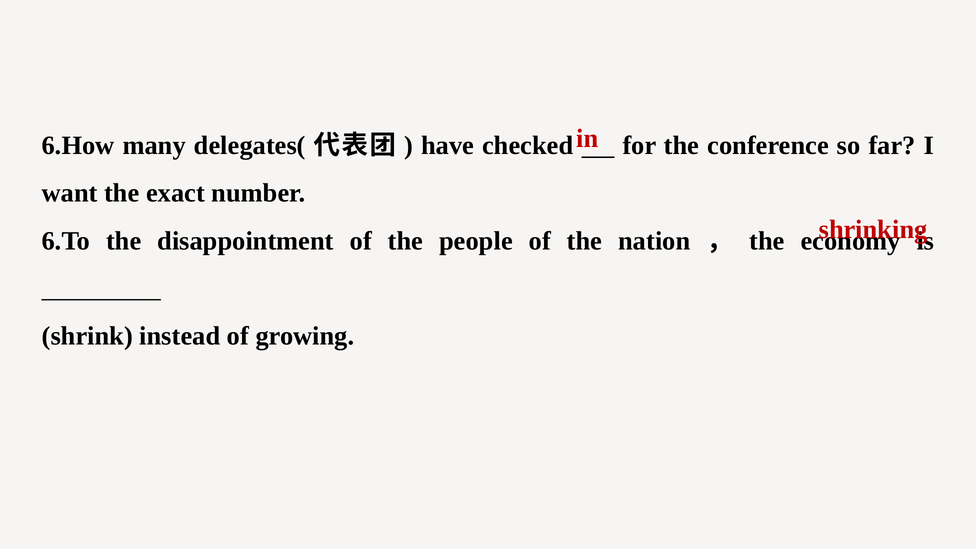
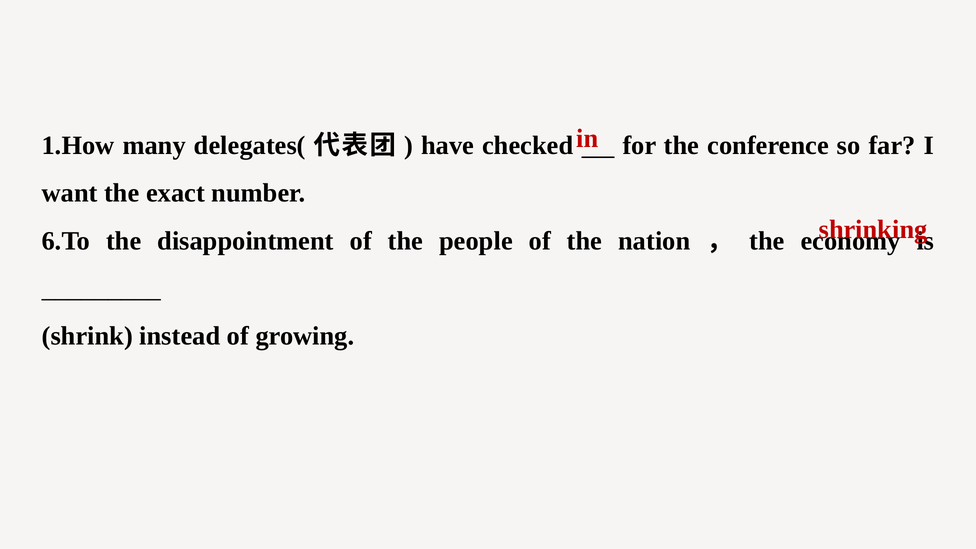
6.How: 6.How -> 1.How
